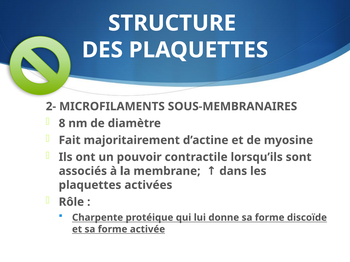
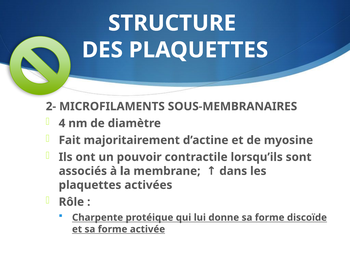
8: 8 -> 4
